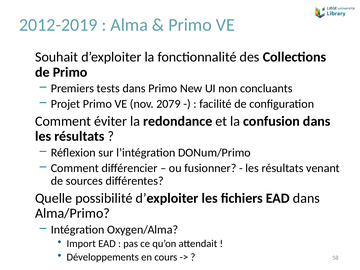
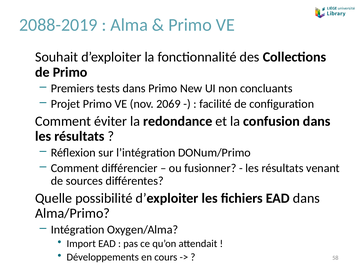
2012-2019: 2012-2019 -> 2088-2019
2079: 2079 -> 2069
